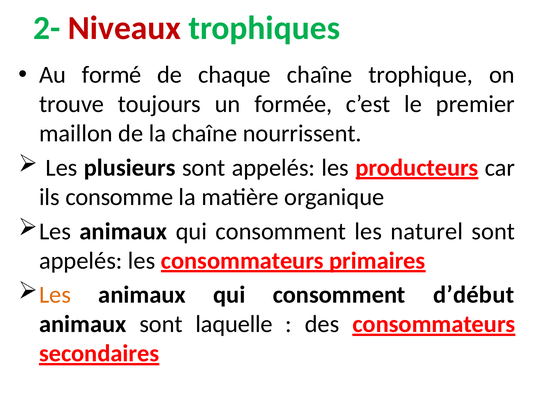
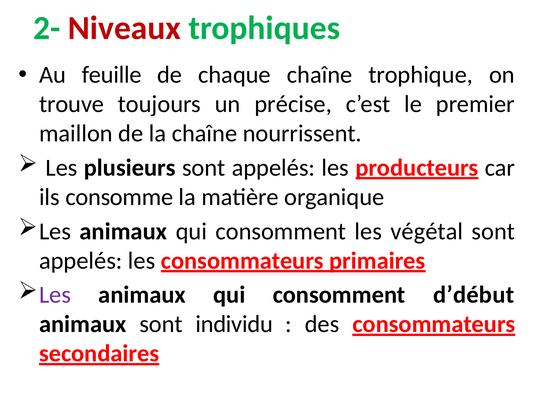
formé: formé -> feuille
formée: formée -> précise
naturel: naturel -> végétal
Les at (55, 295) colour: orange -> purple
laquelle: laquelle -> individu
